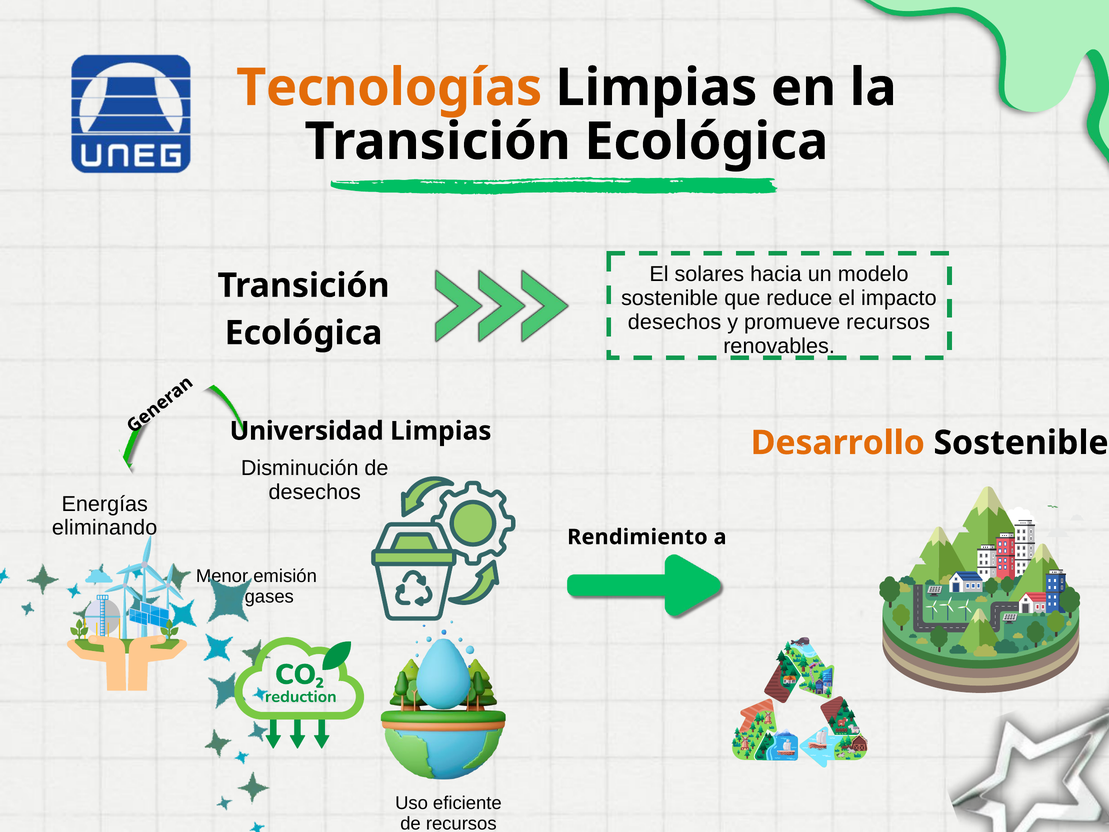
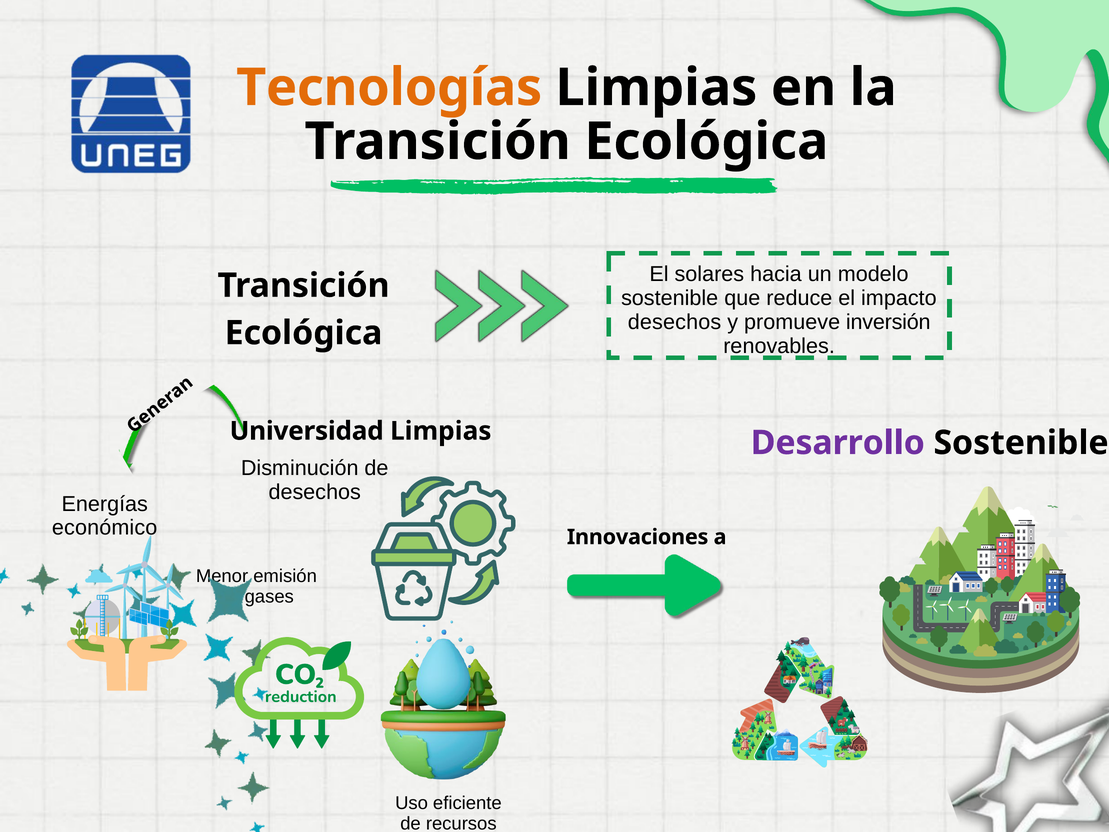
promueve recursos: recursos -> inversión
Desarrollo colour: orange -> purple
eliminando: eliminando -> económico
Rendimiento: Rendimiento -> Innovaciones
